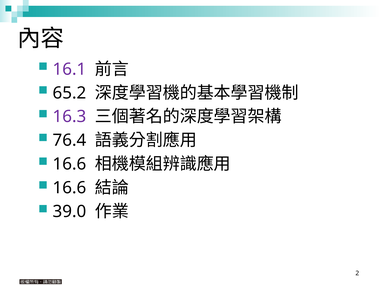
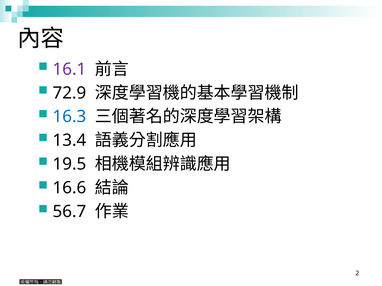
65.2: 65.2 -> 72.9
16.3 colour: purple -> blue
76.4: 76.4 -> 13.4
16.6 at (69, 164): 16.6 -> 19.5
39.0: 39.0 -> 56.7
